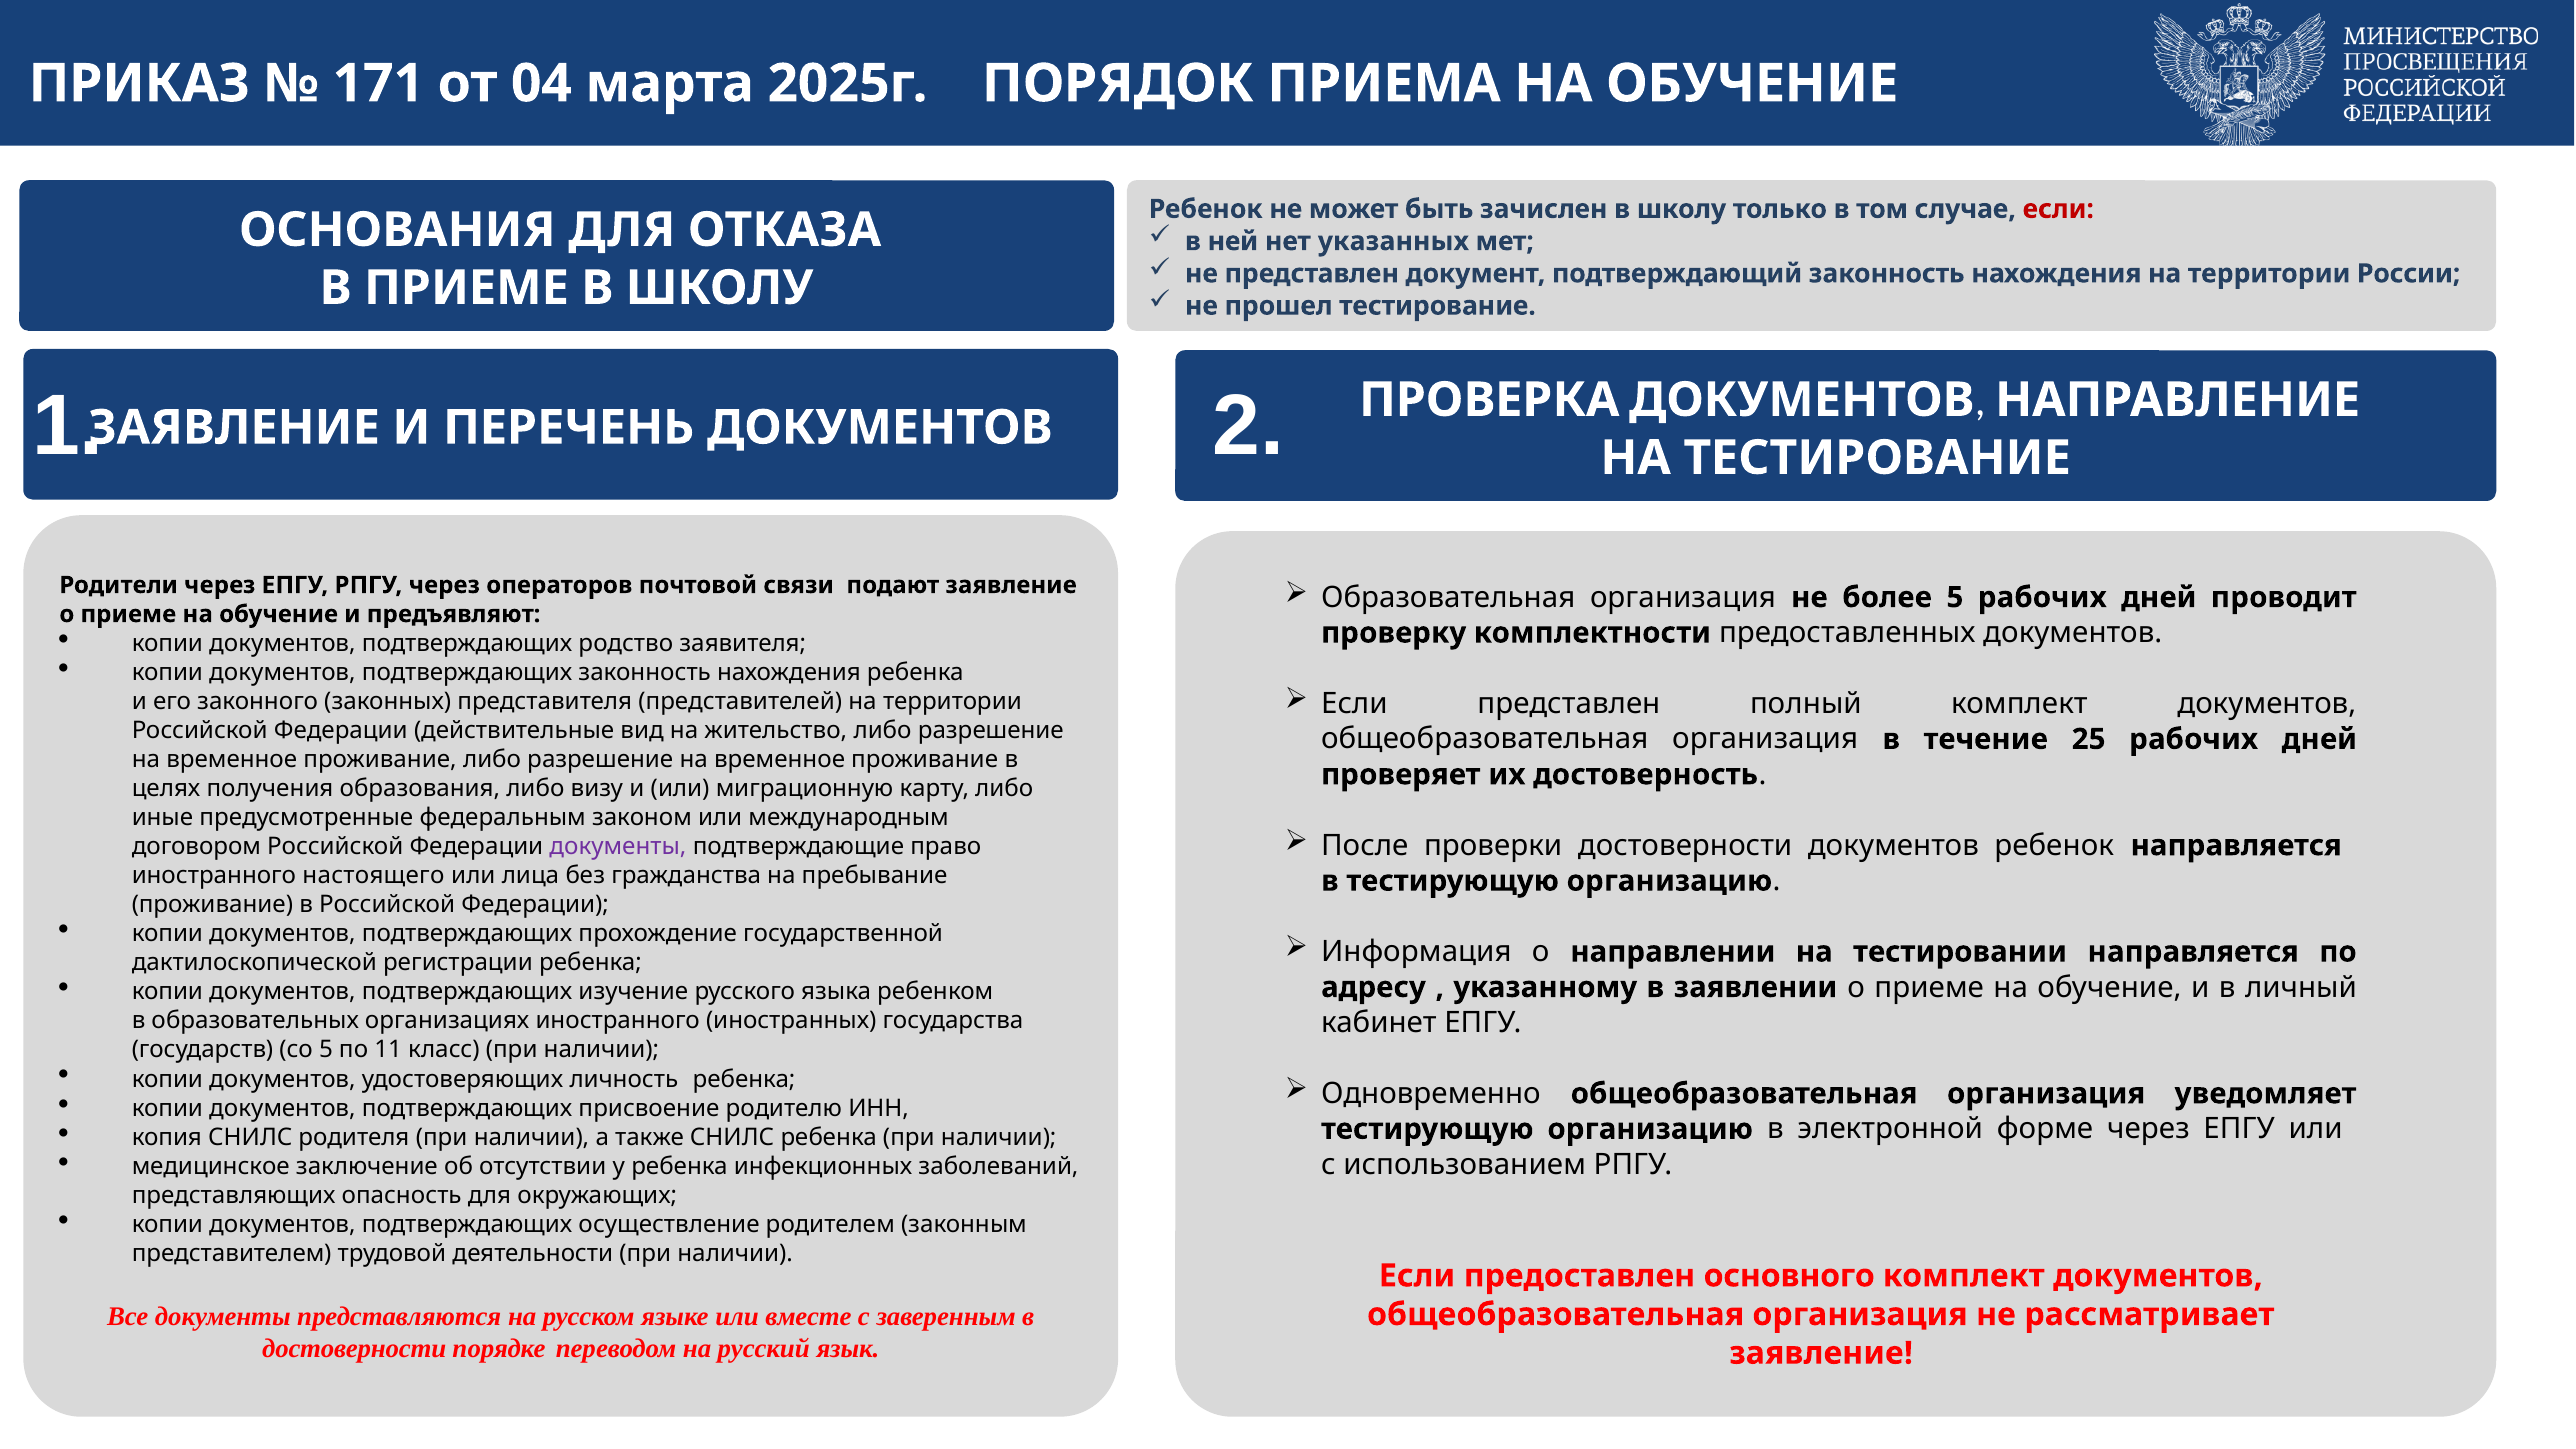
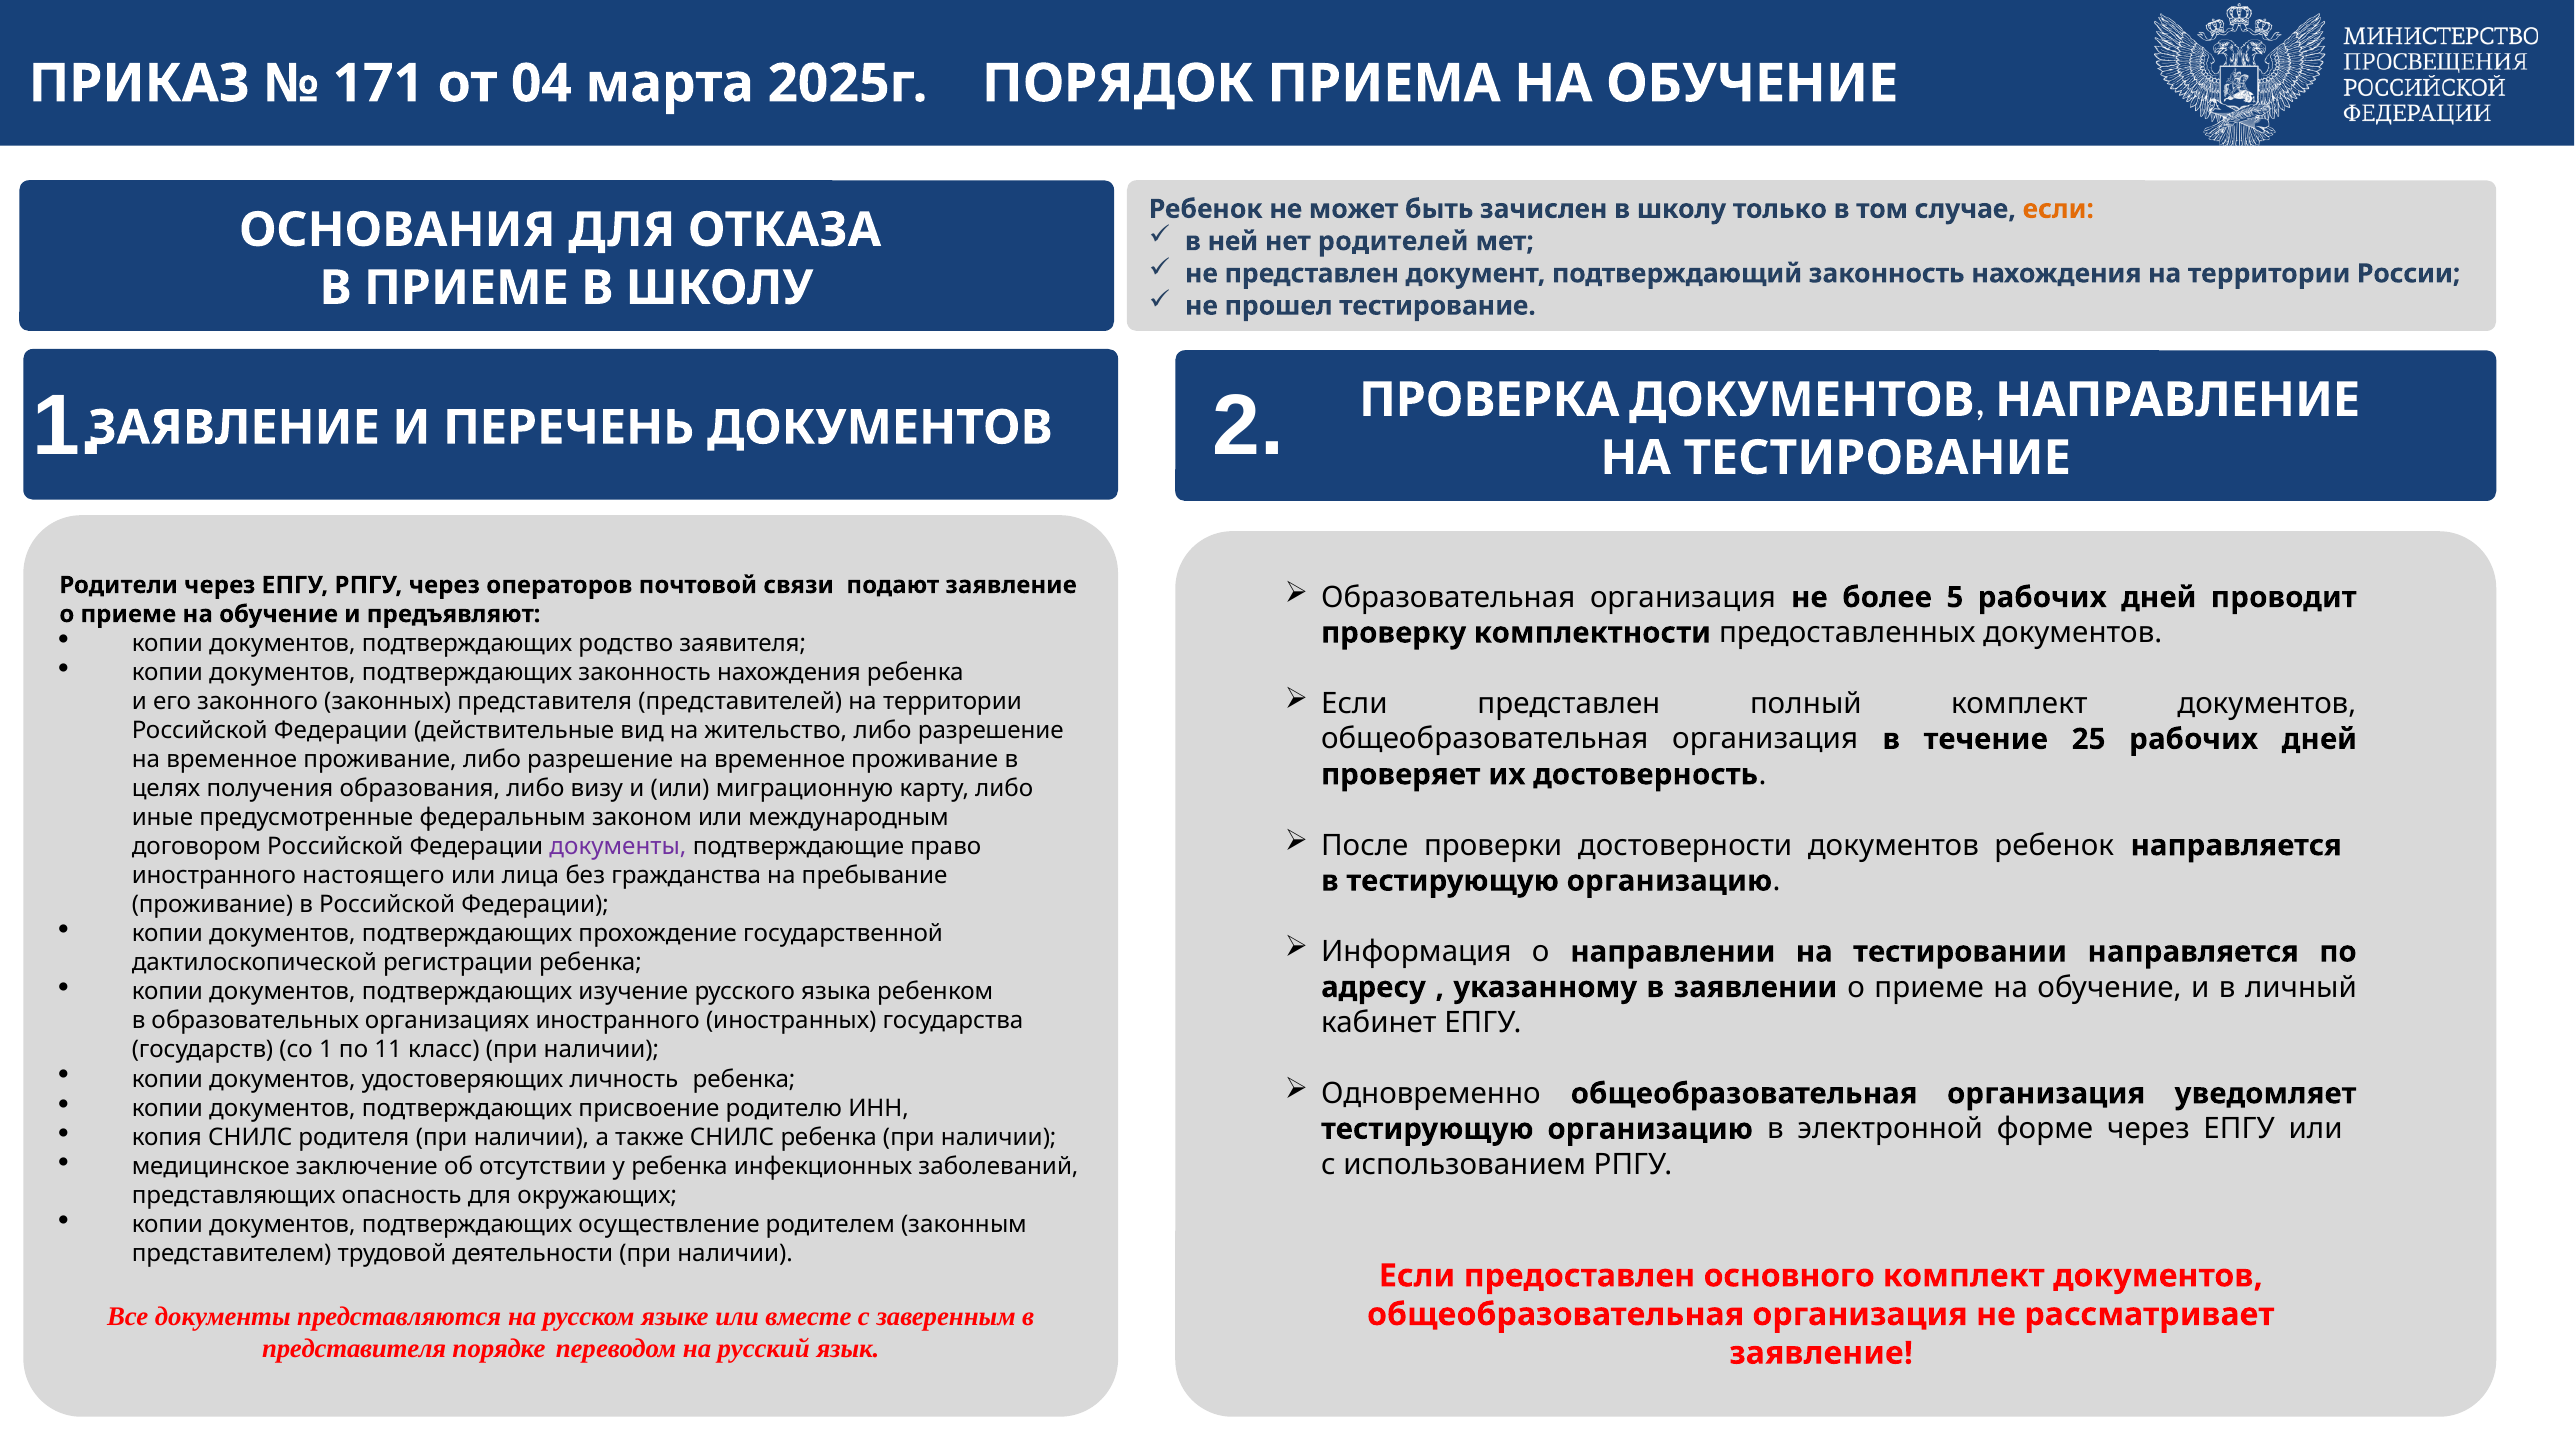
если at (2058, 209) colour: red -> orange
указанных: указанных -> родителей
со 5: 5 -> 1
достоверности at (354, 1349): достоверности -> представителя
